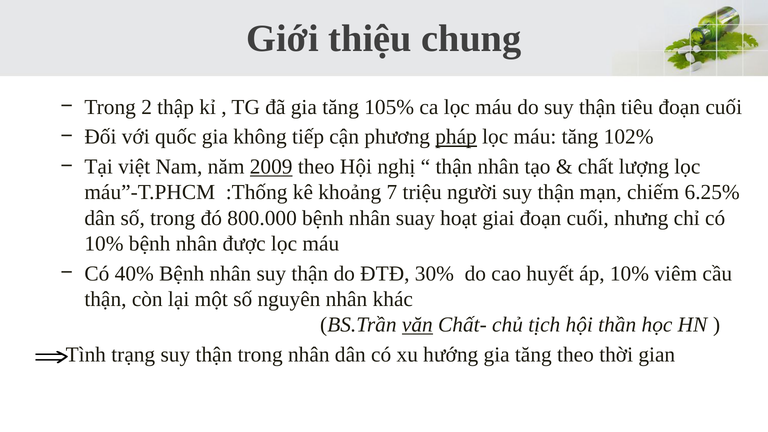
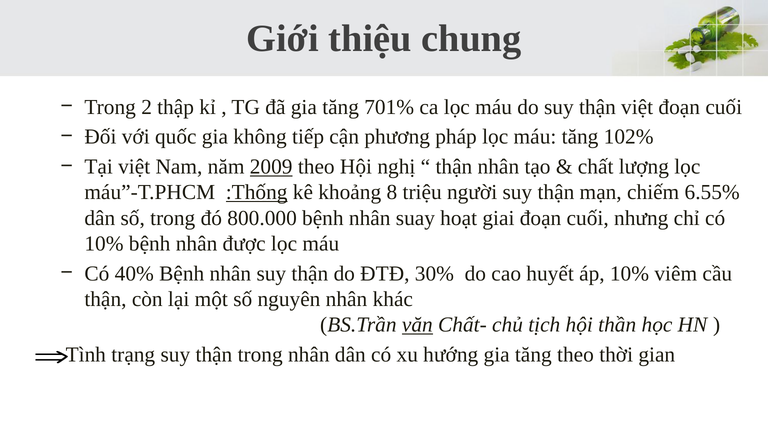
105%: 105% -> 701%
thận tiêu: tiêu -> việt
pháp underline: present -> none
:Thống underline: none -> present
7: 7 -> 8
6.25%: 6.25% -> 6.55%
